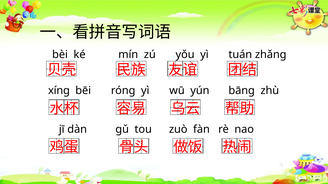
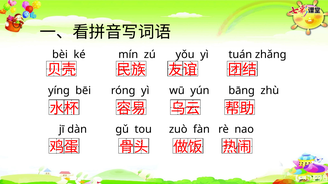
xíng: xíng -> yíng
